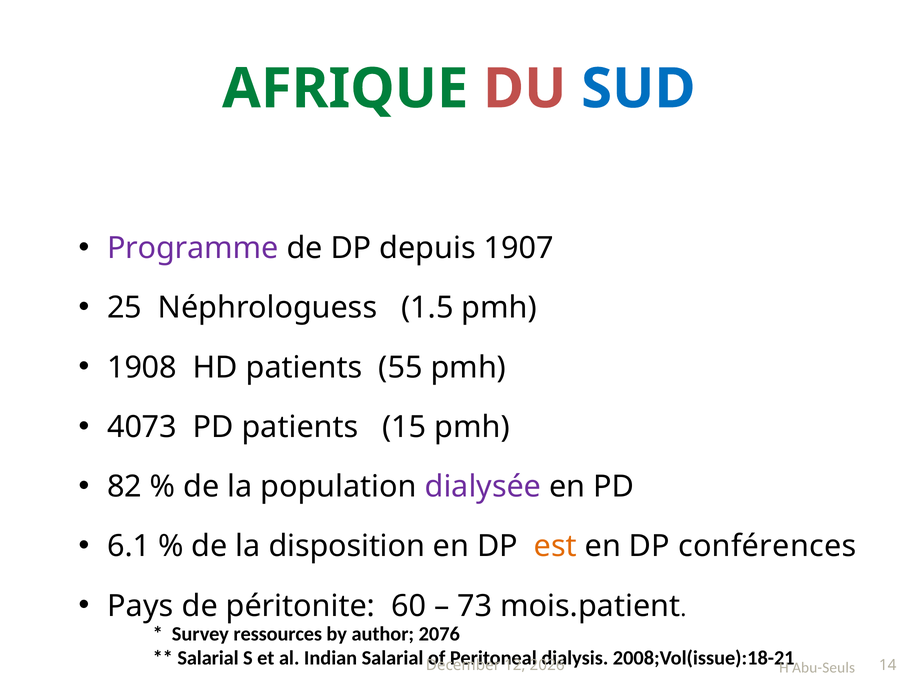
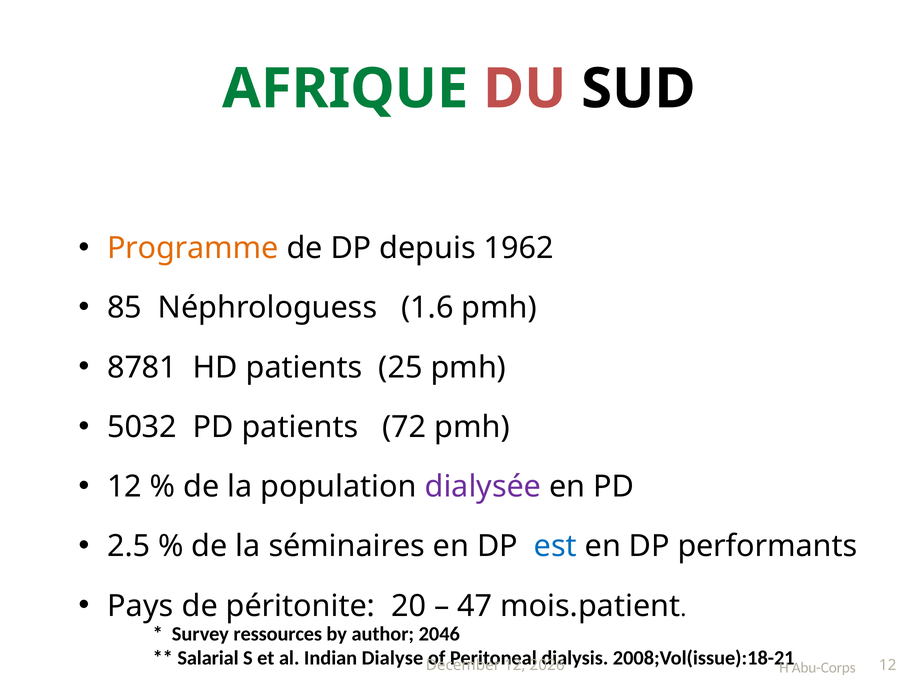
SUD colour: blue -> black
Programme colour: purple -> orange
1907: 1907 -> 1962
25: 25 -> 85
1.5: 1.5 -> 1.6
1908: 1908 -> 8781
55: 55 -> 25
4073: 4073 -> 5032
15: 15 -> 72
82 at (125, 487): 82 -> 12
6.1: 6.1 -> 2.5
disposition: disposition -> séminaires
est colour: orange -> blue
conférences: conférences -> performants
60: 60 -> 20
73: 73 -> 47
2076: 2076 -> 2046
Indian Salarial: Salarial -> Dialyse
14 at (888, 666): 14 -> 12
Abu-Seuls: Abu-Seuls -> Abu-Corps
